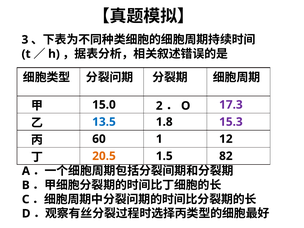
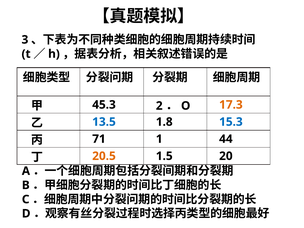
15.0: 15.0 -> 45.3
17.3 colour: purple -> orange
15.3 colour: purple -> blue
60: 60 -> 71
12: 12 -> 44
82: 82 -> 20
